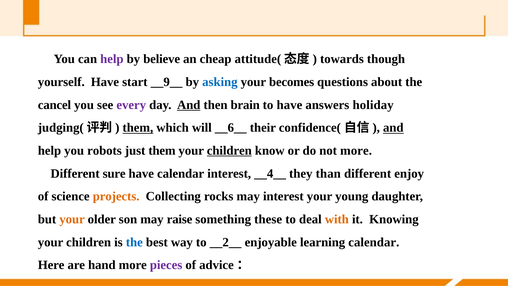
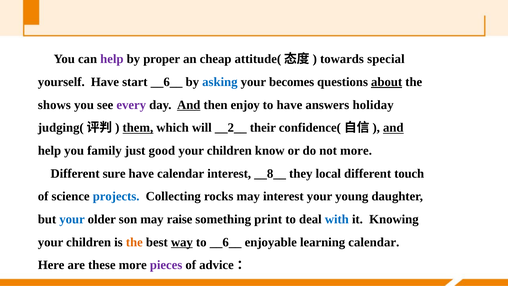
believe: believe -> proper
though: though -> special
start __9__: __9__ -> __6__
about underline: none -> present
cancel: cancel -> shows
brain: brain -> enjoy
__6__: __6__ -> __2__
robots: robots -> family
just them: them -> good
children at (229, 151) underline: present -> none
__4__: __4__ -> __8__
than: than -> local
enjoy: enjoy -> touch
projects colour: orange -> blue
your at (72, 219) colour: orange -> blue
these: these -> print
with colour: orange -> blue
the at (134, 242) colour: blue -> orange
way underline: none -> present
to __2__: __2__ -> __6__
hand: hand -> these
